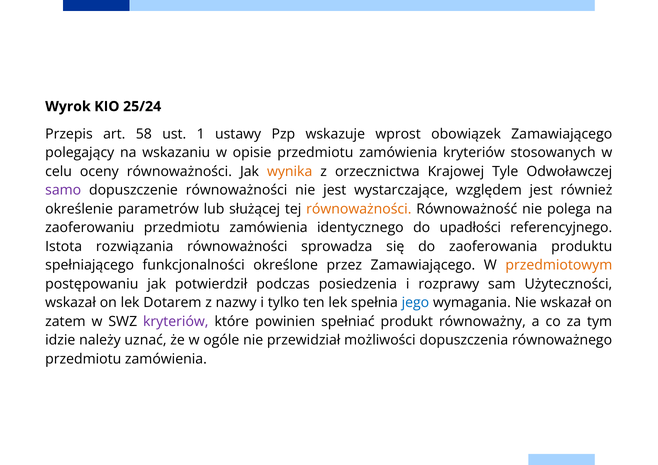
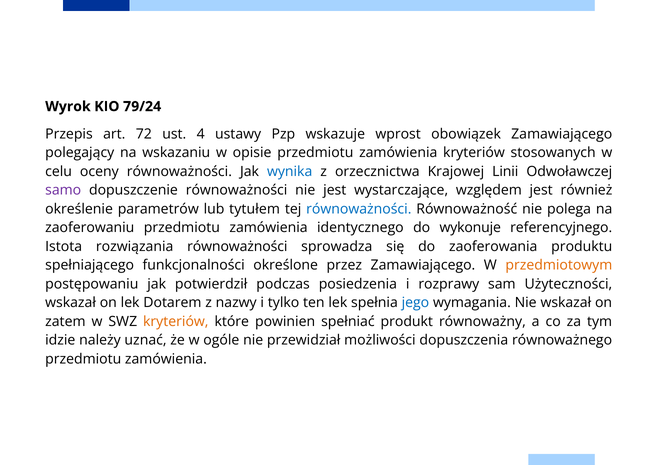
25/24: 25/24 -> 79/24
58: 58 -> 72
1: 1 -> 4
wynika colour: orange -> blue
Tyle: Tyle -> Linii
służącej: służącej -> tytułem
równoważności at (359, 209) colour: orange -> blue
upadłości: upadłości -> wykonuje
kryteriów at (176, 322) colour: purple -> orange
